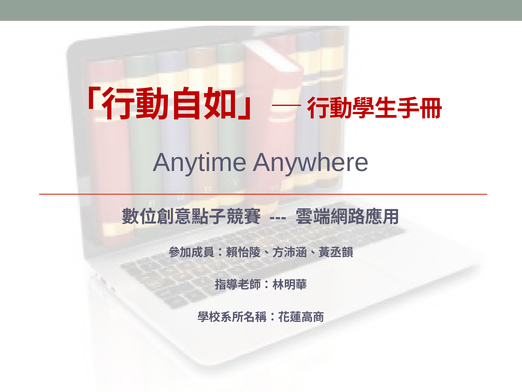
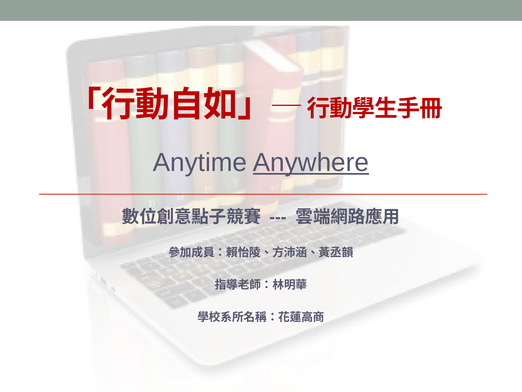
Anywhere underline: none -> present
